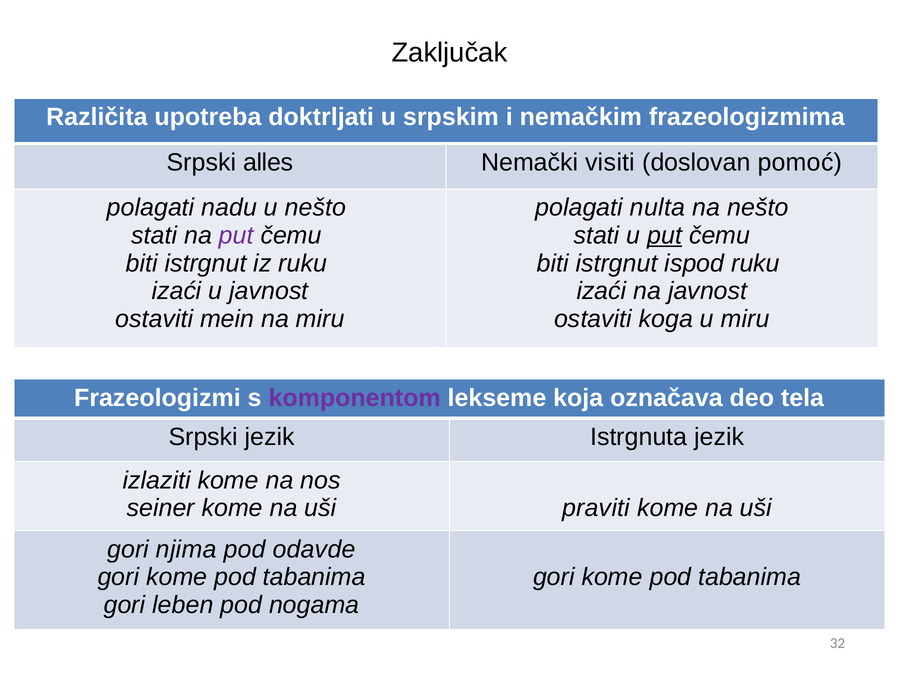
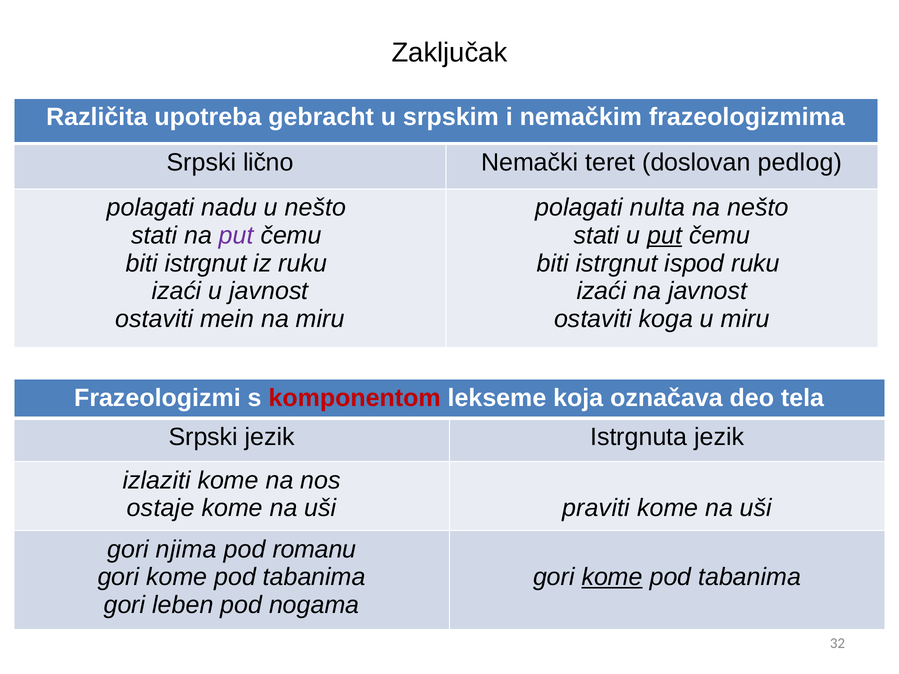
doktrljati: doktrljati -> gebracht
alles: alles -> lično
visiti: visiti -> teret
pomoć: pomoć -> pedlog
komponentom colour: purple -> red
seiner: seiner -> ostaje
odavde: odavde -> romanu
kome at (612, 577) underline: none -> present
